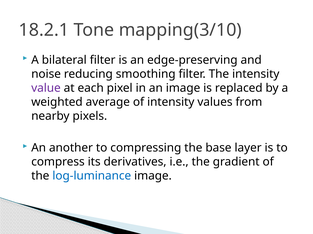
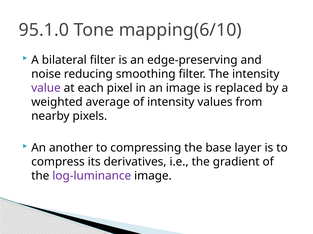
18.2.1: 18.2.1 -> 95.1.0
mapping(3/10: mapping(3/10 -> mapping(6/10
log-luminance colour: blue -> purple
